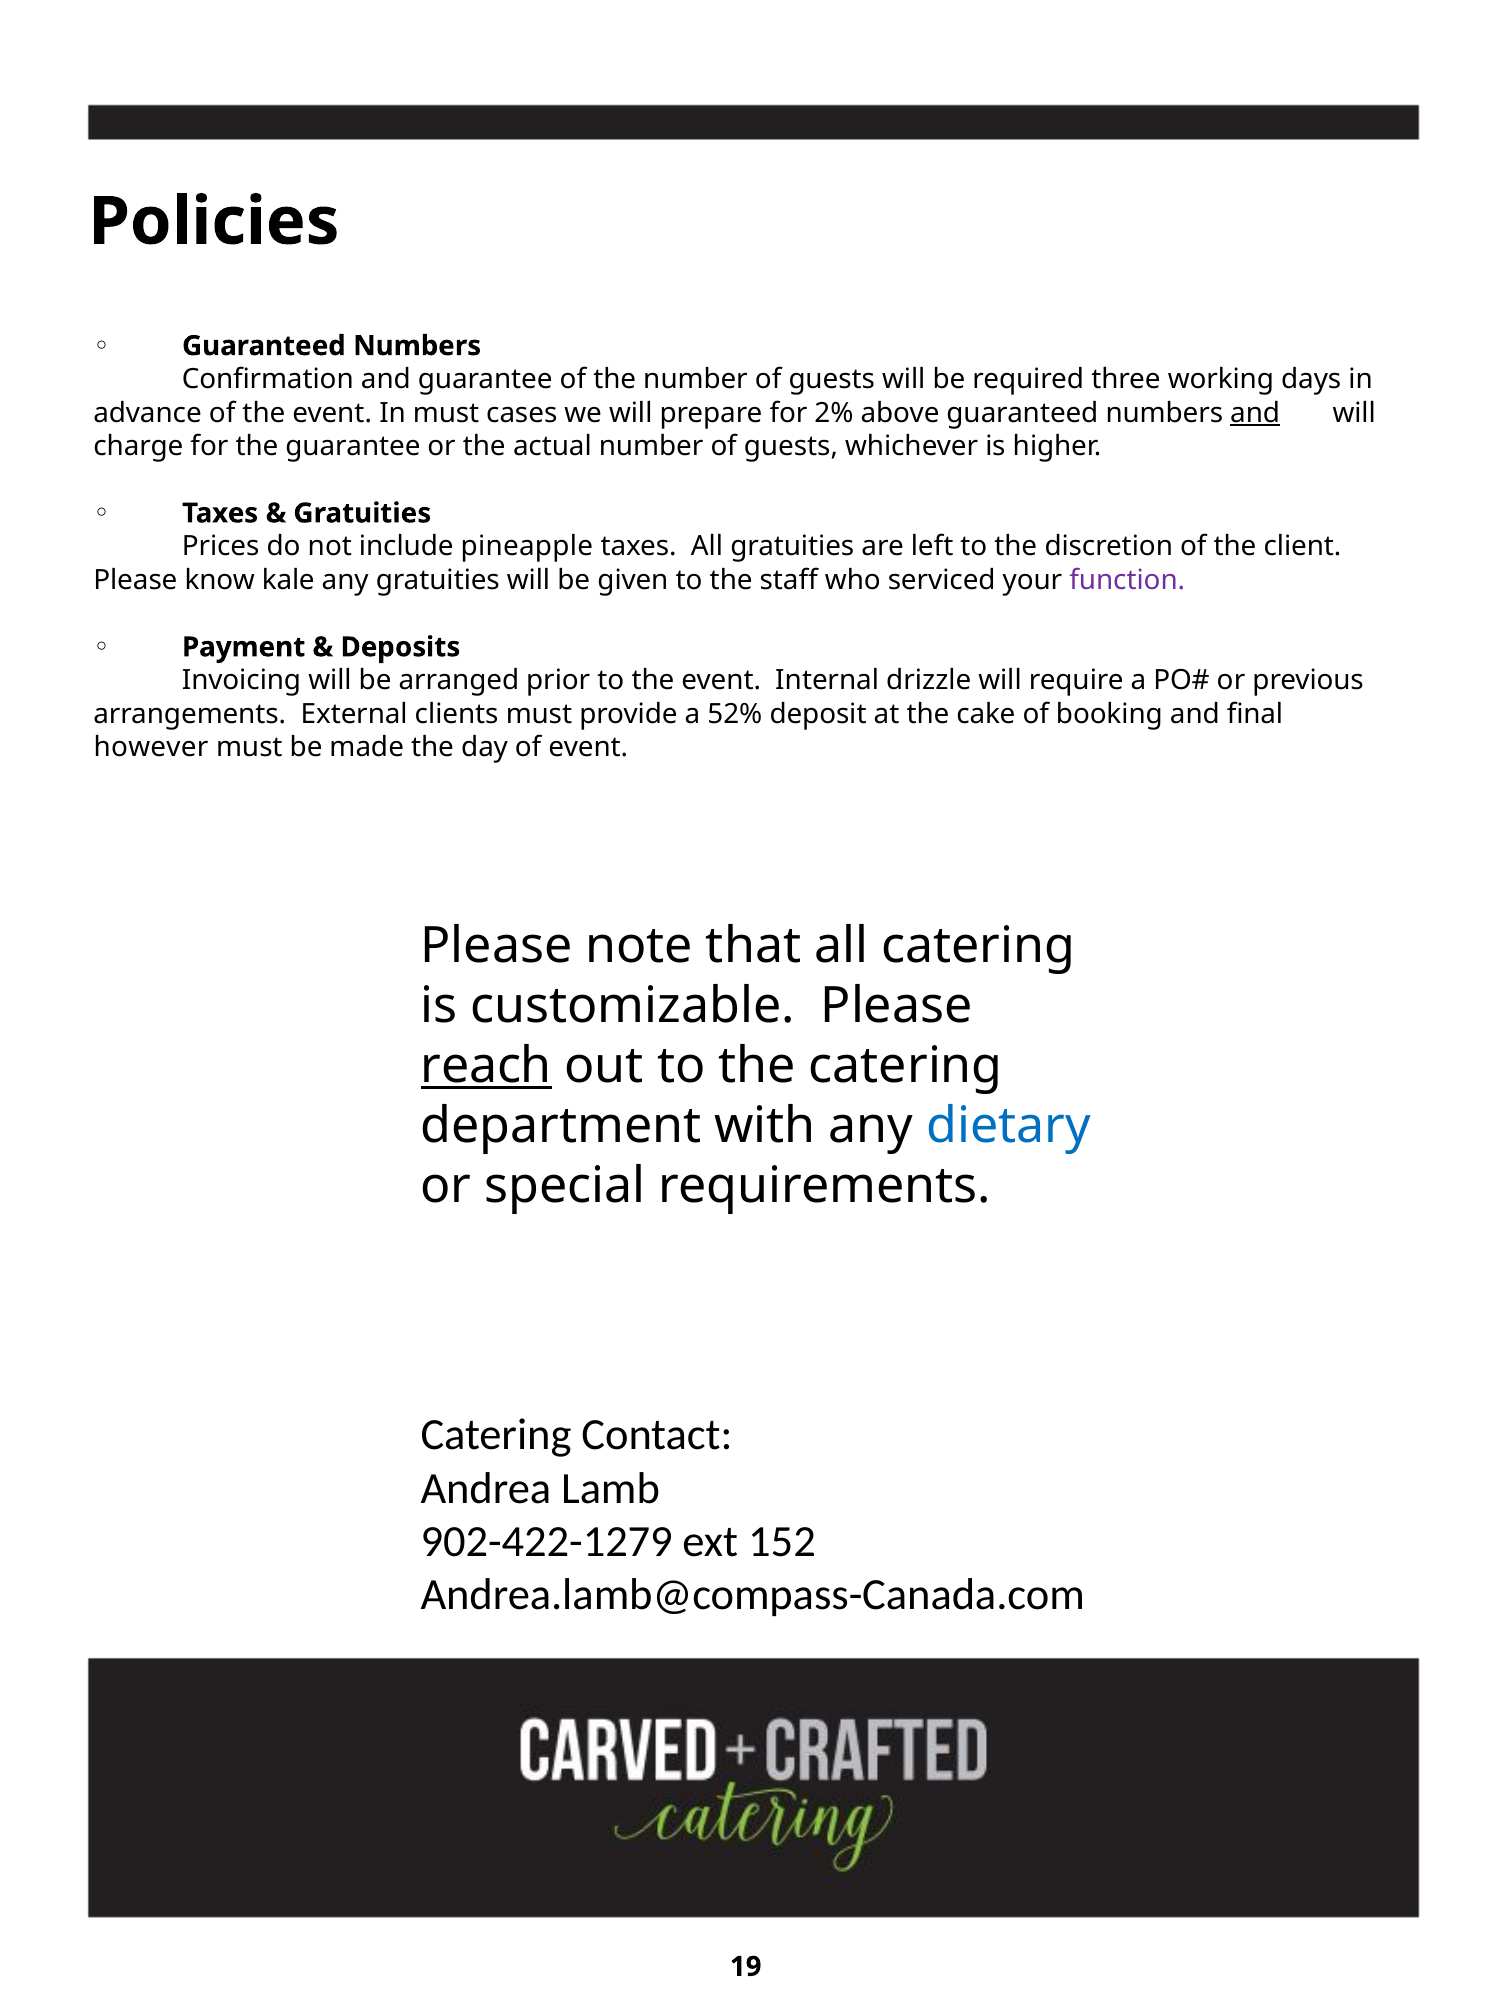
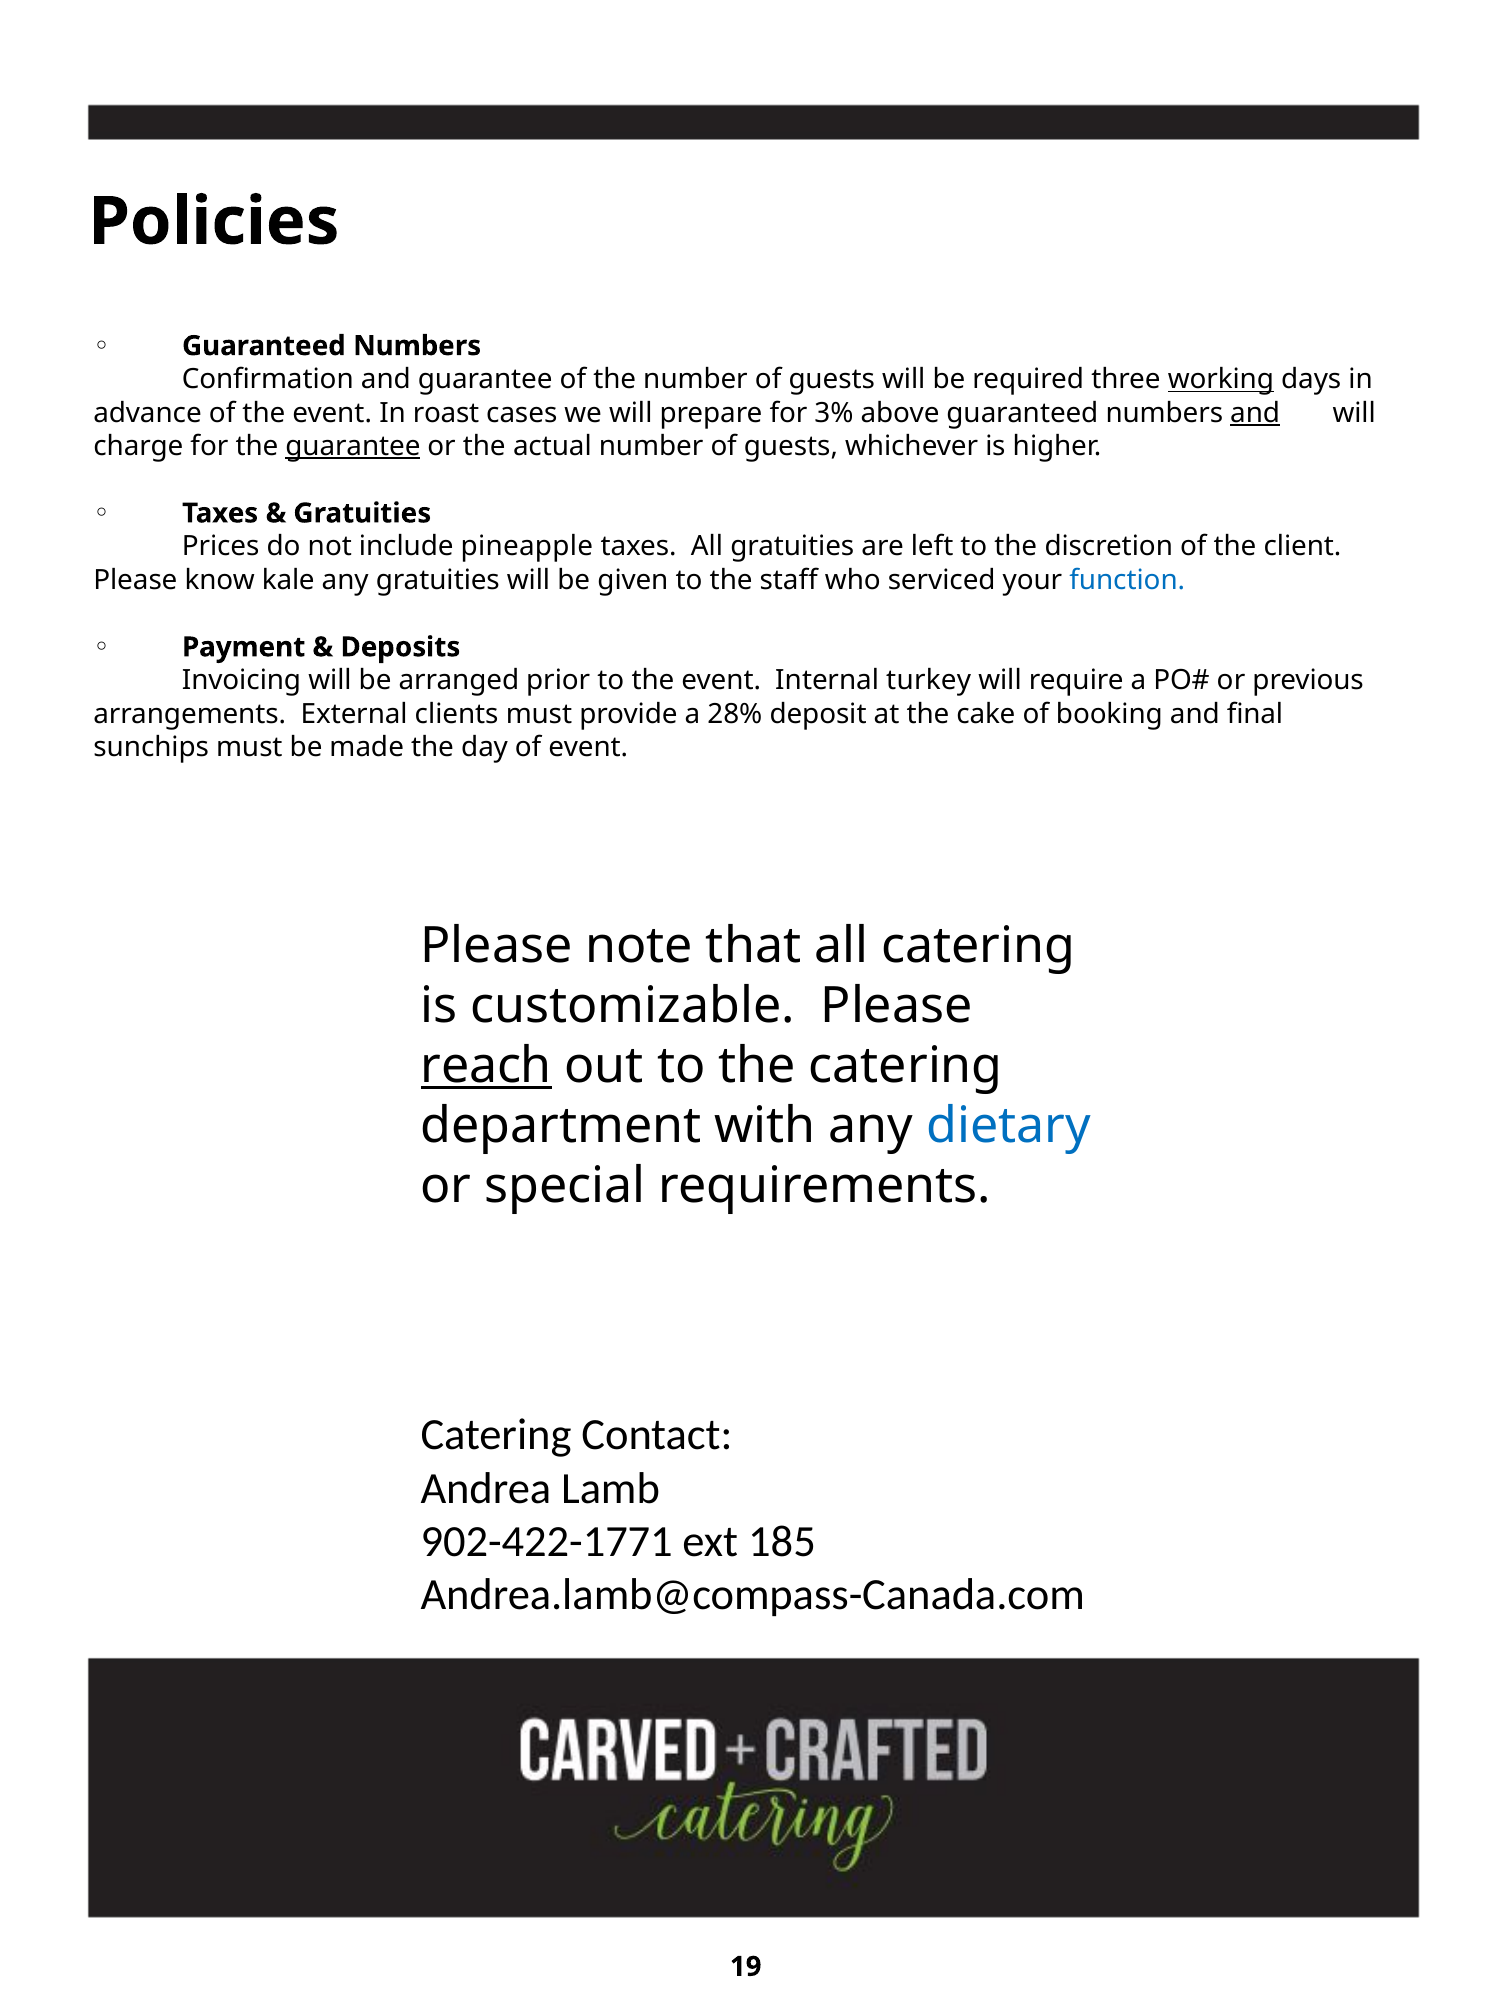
working underline: none -> present
In must: must -> roast
2%: 2% -> 3%
guarantee at (353, 446) underline: none -> present
function colour: purple -> blue
drizzle: drizzle -> turkey
52%: 52% -> 28%
however: however -> sunchips
902-422-1279: 902-422-1279 -> 902-422-1771
152: 152 -> 185
